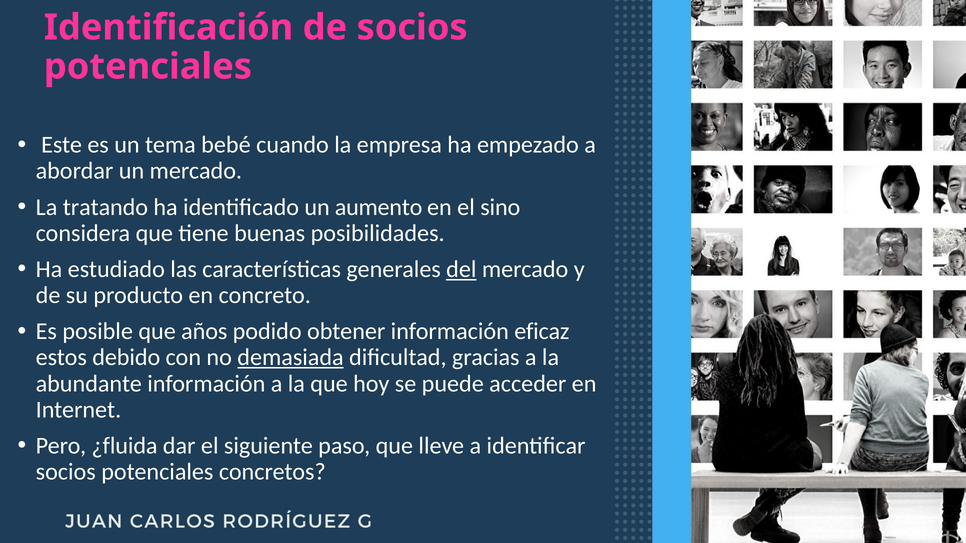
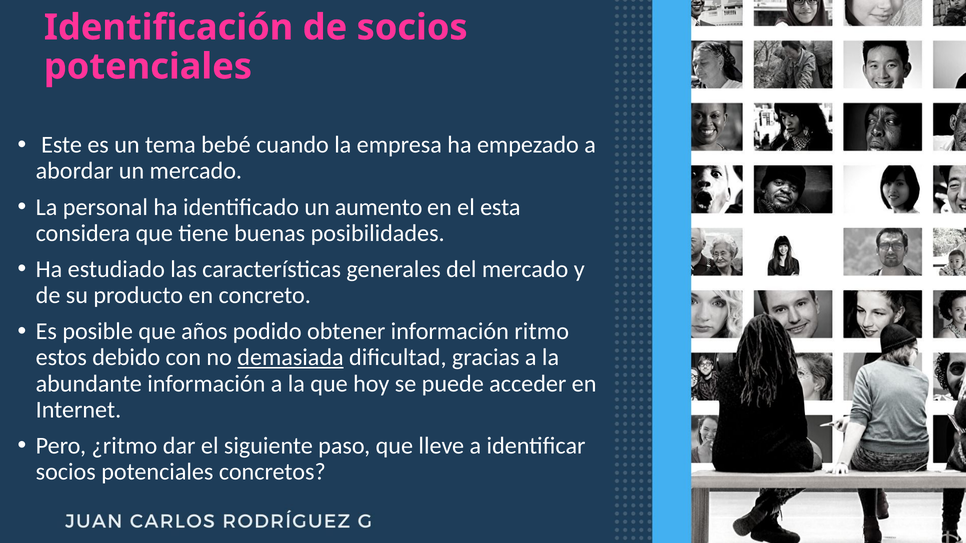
tratando: tratando -> personal
sino: sino -> esta
del underline: present -> none
eficaz: eficaz -> ritmo
¿fluida: ¿fluida -> ¿ritmo
